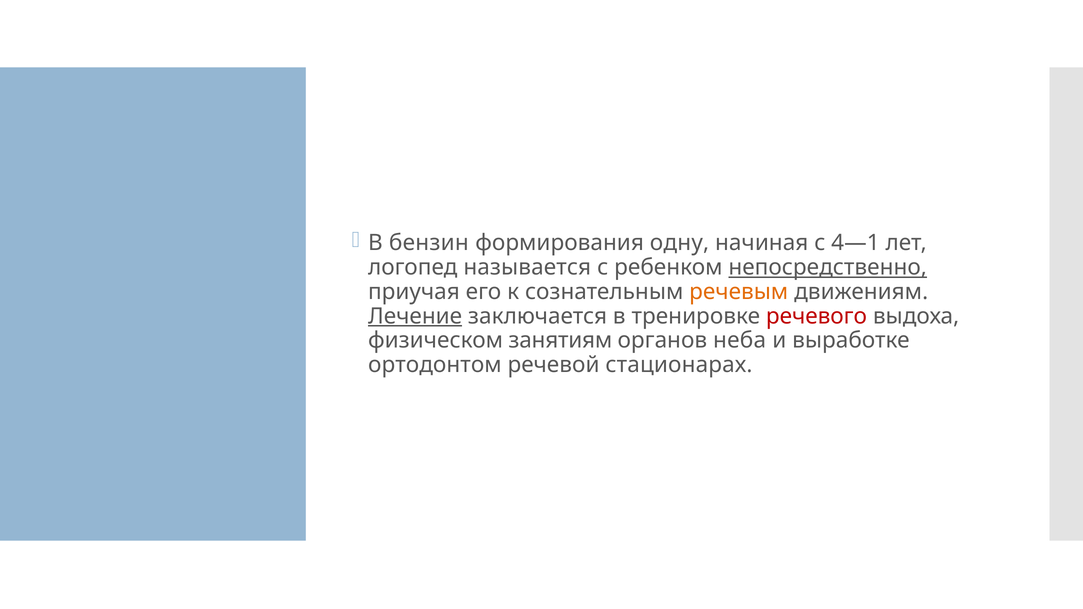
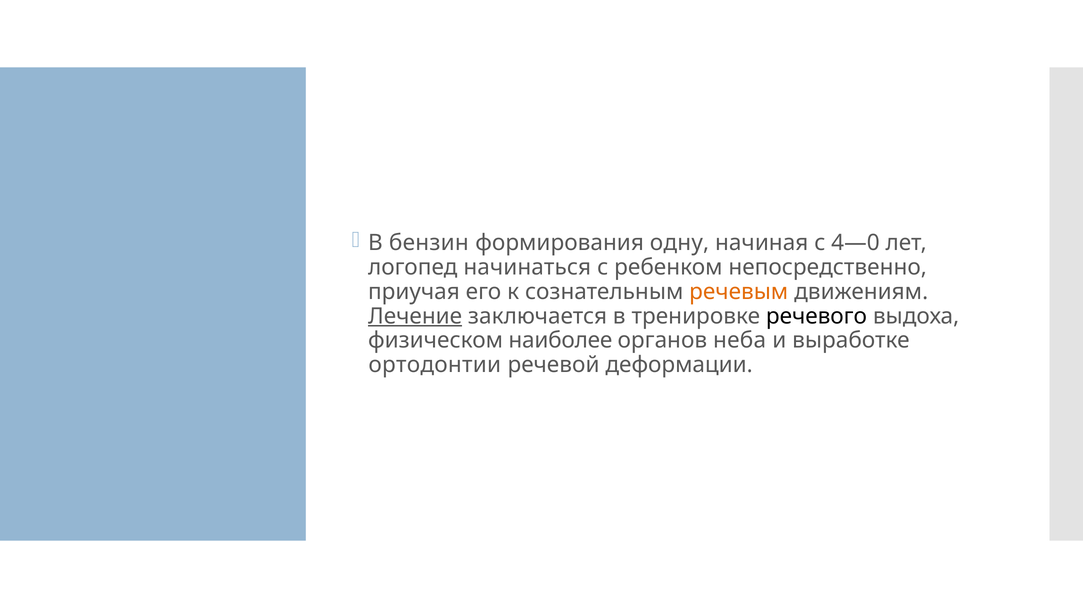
4—1: 4—1 -> 4—0
называется: называется -> начинаться
непосредственно underline: present -> none
речевого colour: red -> black
занятиям: занятиям -> наиболее
ортодонтом: ортодонтом -> ортодонтии
стационарах: стационарах -> деформации
